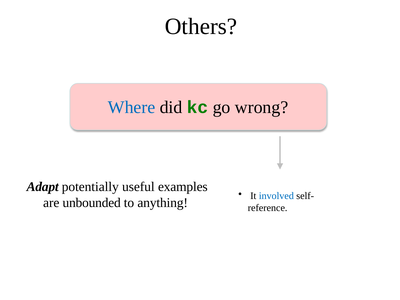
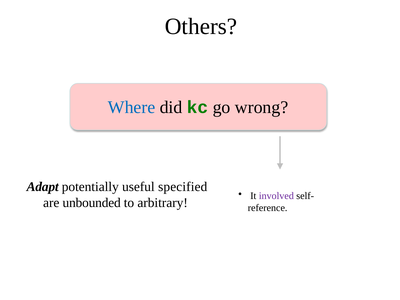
examples: examples -> specified
involved colour: blue -> purple
anything: anything -> arbitrary
